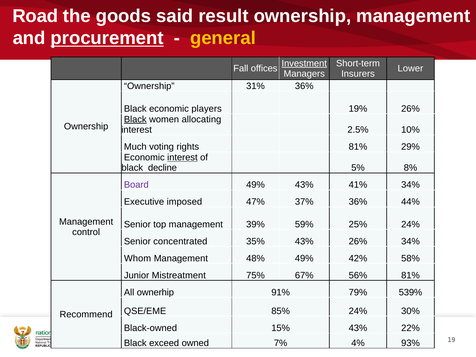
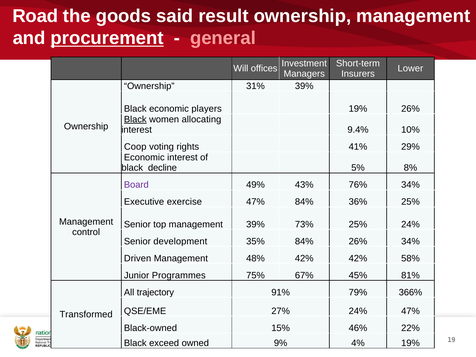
general colour: yellow -> pink
Investment underline: present -> none
Fall: Fall -> Will
31% 36%: 36% -> 39%
2.5%: 2.5% -> 9.4%
Much: Much -> Coop
rights 81%: 81% -> 41%
interest at (182, 157) underline: present -> none
41%: 41% -> 76%
imposed: imposed -> exercise
47% 37%: 37% -> 84%
36% 44%: 44% -> 25%
59%: 59% -> 73%
concentrated: concentrated -> development
35% 43%: 43% -> 84%
Whom: Whom -> Driven
48% 49%: 49% -> 42%
Mistreatment: Mistreatment -> Programmes
56%: 56% -> 45%
ownerhip: ownerhip -> trajectory
539%: 539% -> 366%
85%: 85% -> 27%
24% 30%: 30% -> 47%
Recommend: Recommend -> Transformed
15% 43%: 43% -> 46%
7%: 7% -> 9%
4% 93%: 93% -> 19%
